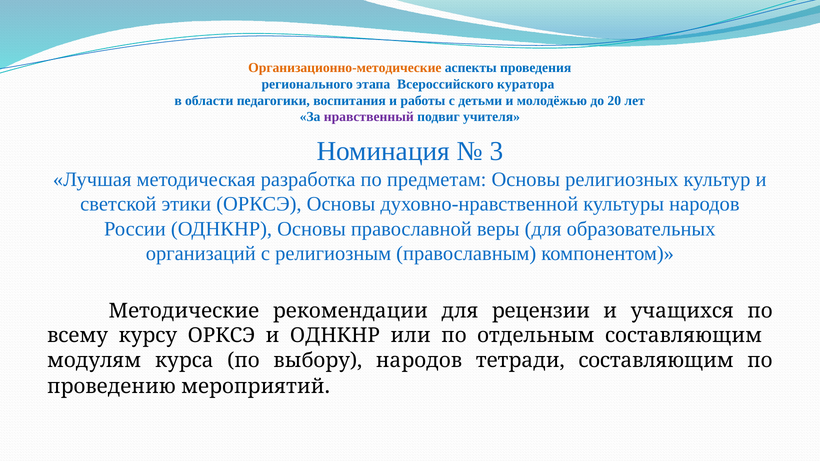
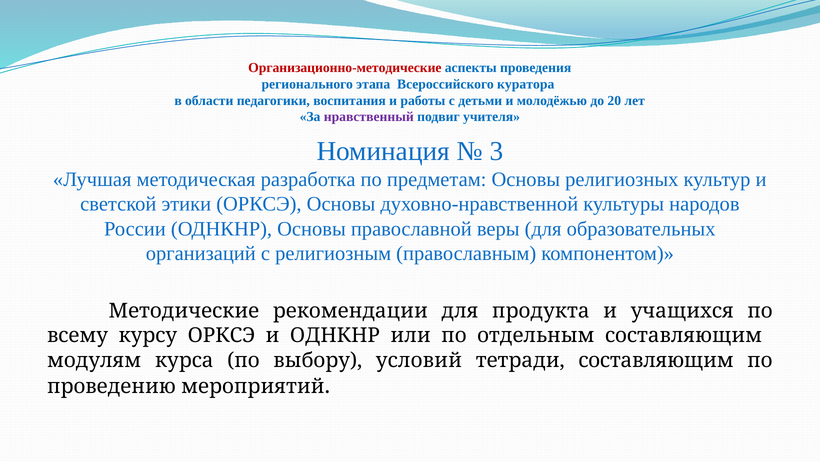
Организационно-методические colour: orange -> red
рецензии: рецензии -> продукта
выбору народов: народов -> условий
